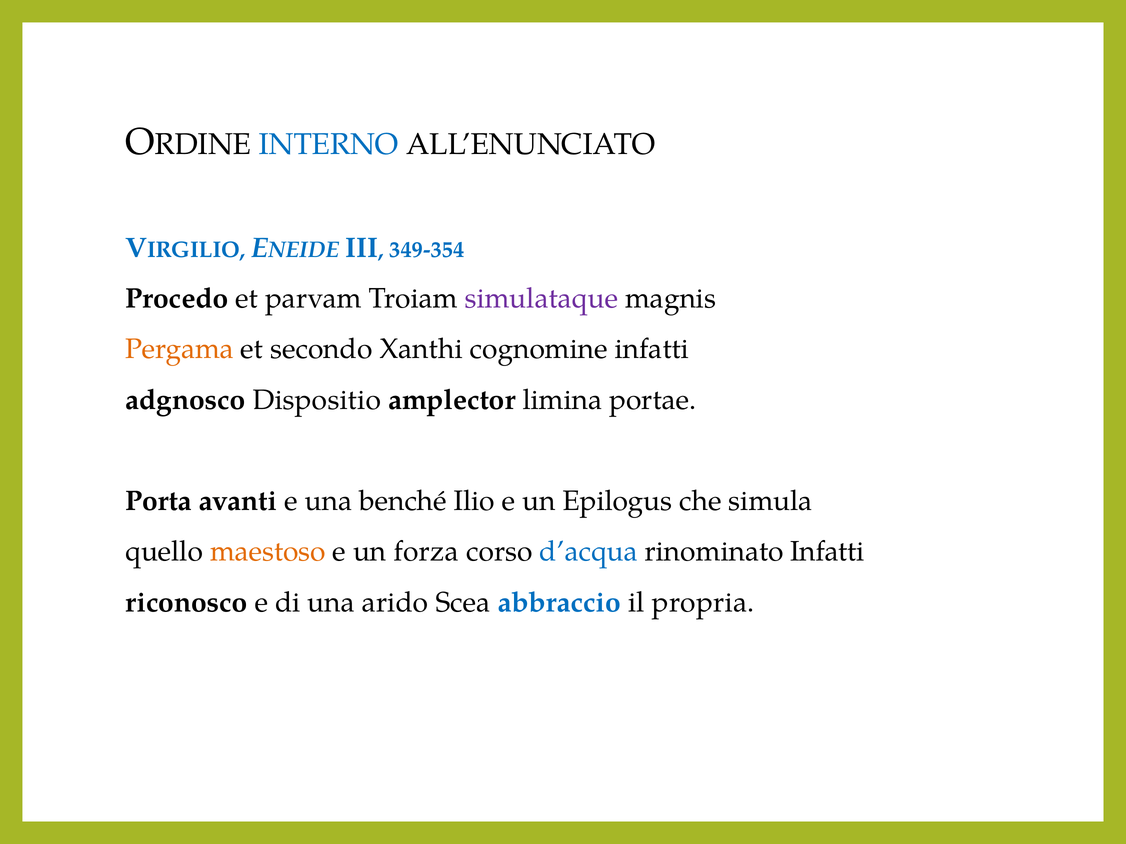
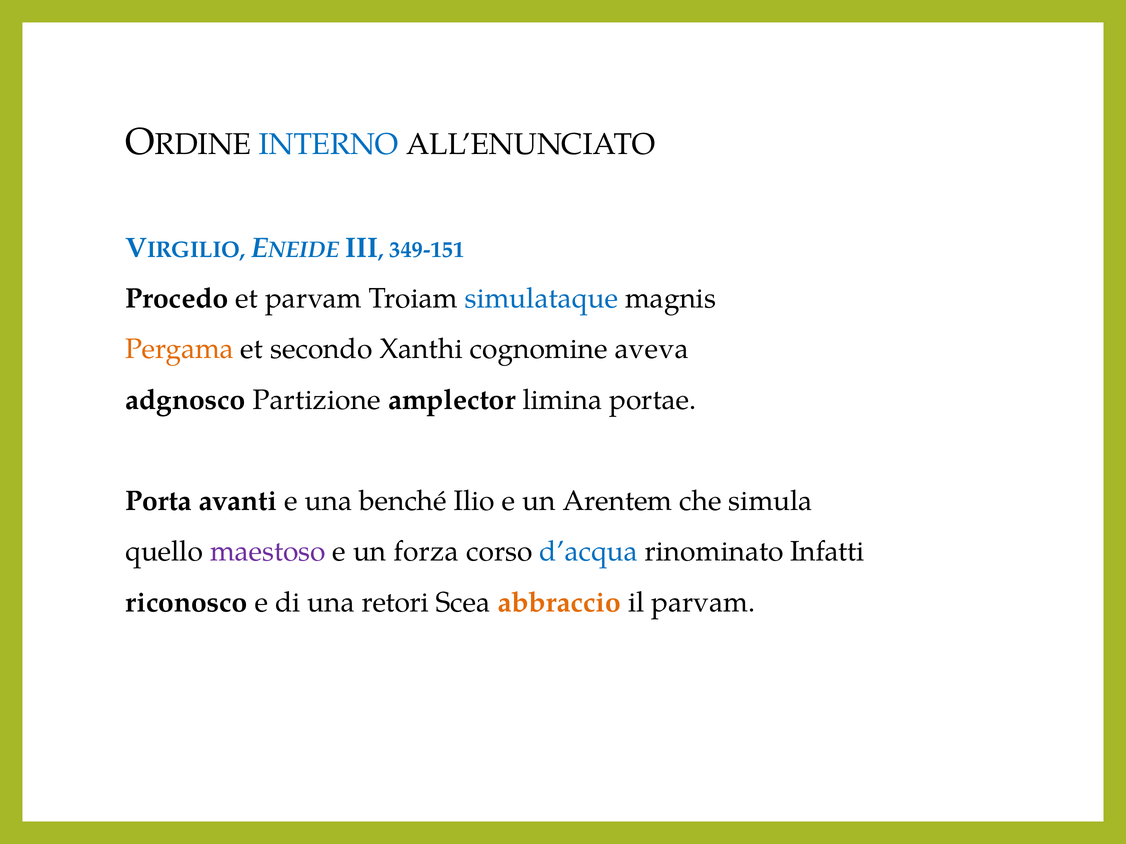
349-354: 349-354 -> 349-151
simulataque colour: purple -> blue
cognomine infatti: infatti -> aveva
Dispositio: Dispositio -> Partizione
Epilogus: Epilogus -> Arentem
maestoso colour: orange -> purple
arido: arido -> retori
abbraccio colour: blue -> orange
il propria: propria -> parvam
